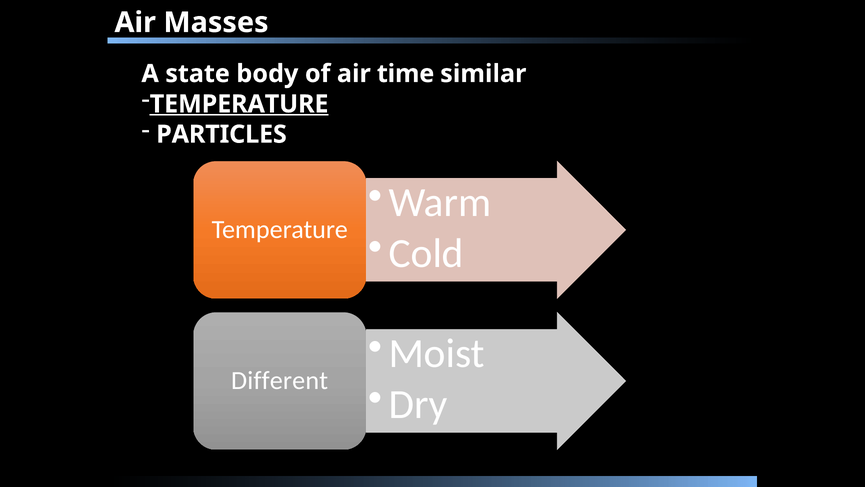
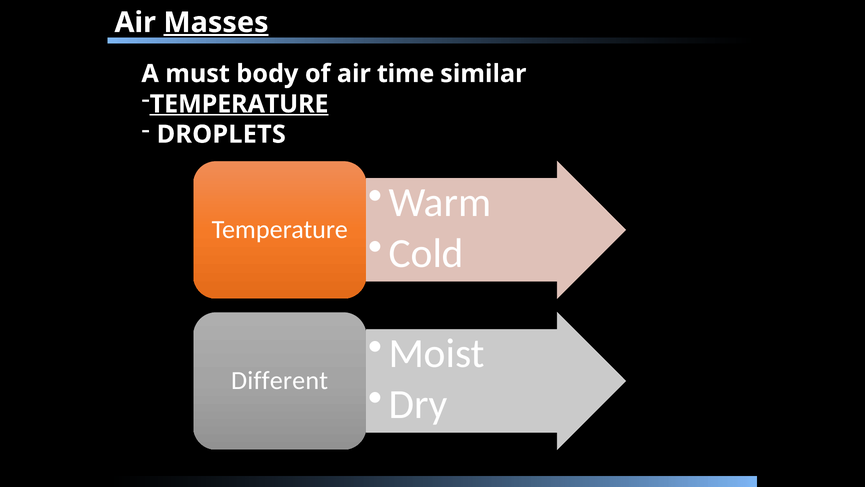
Masses underline: none -> present
state: state -> must
PARTICLES: PARTICLES -> DROPLETS
